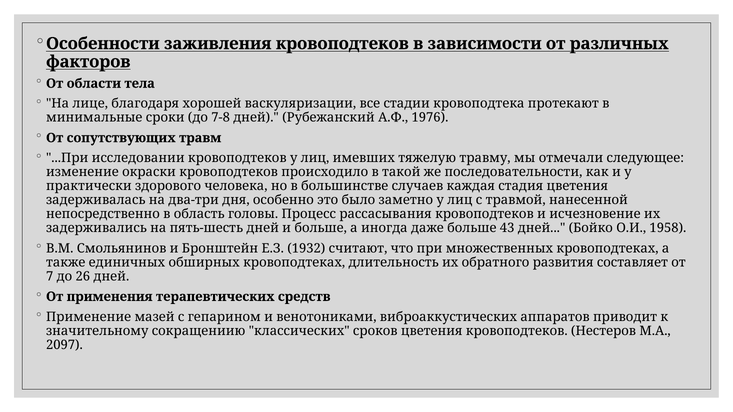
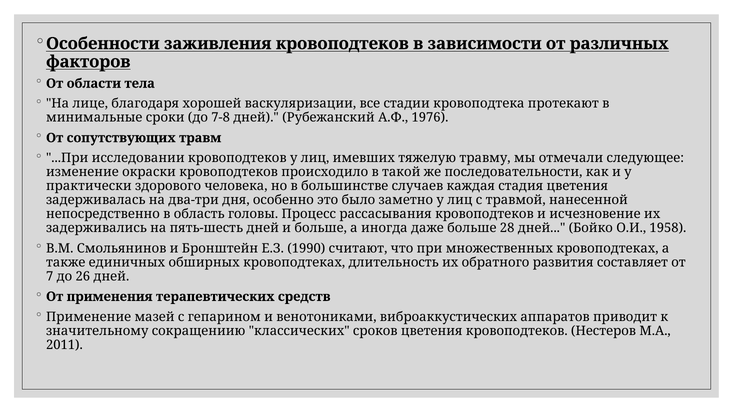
43: 43 -> 28
1932: 1932 -> 1990
2097: 2097 -> 2011
